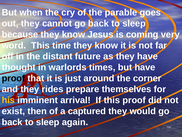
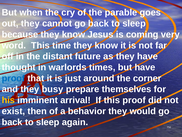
proof at (13, 78) colour: black -> blue
rides: rides -> busy
captured: captured -> behavior
